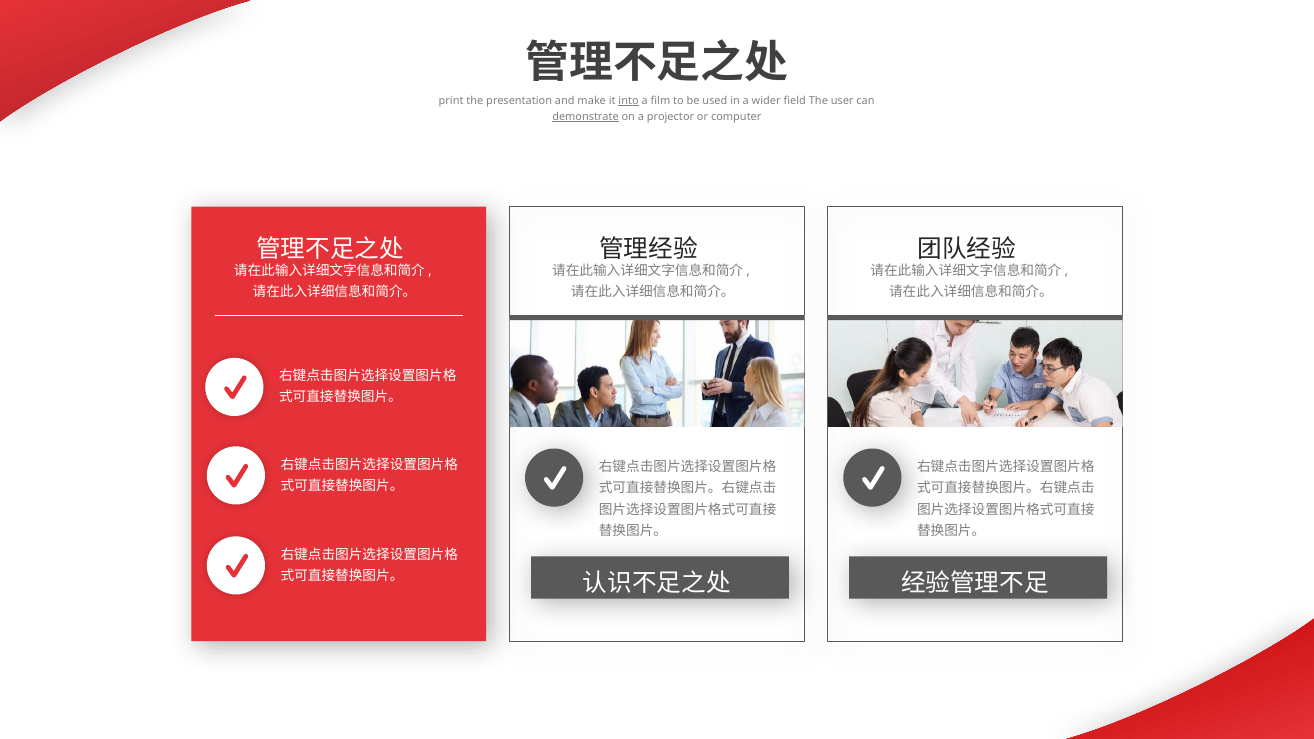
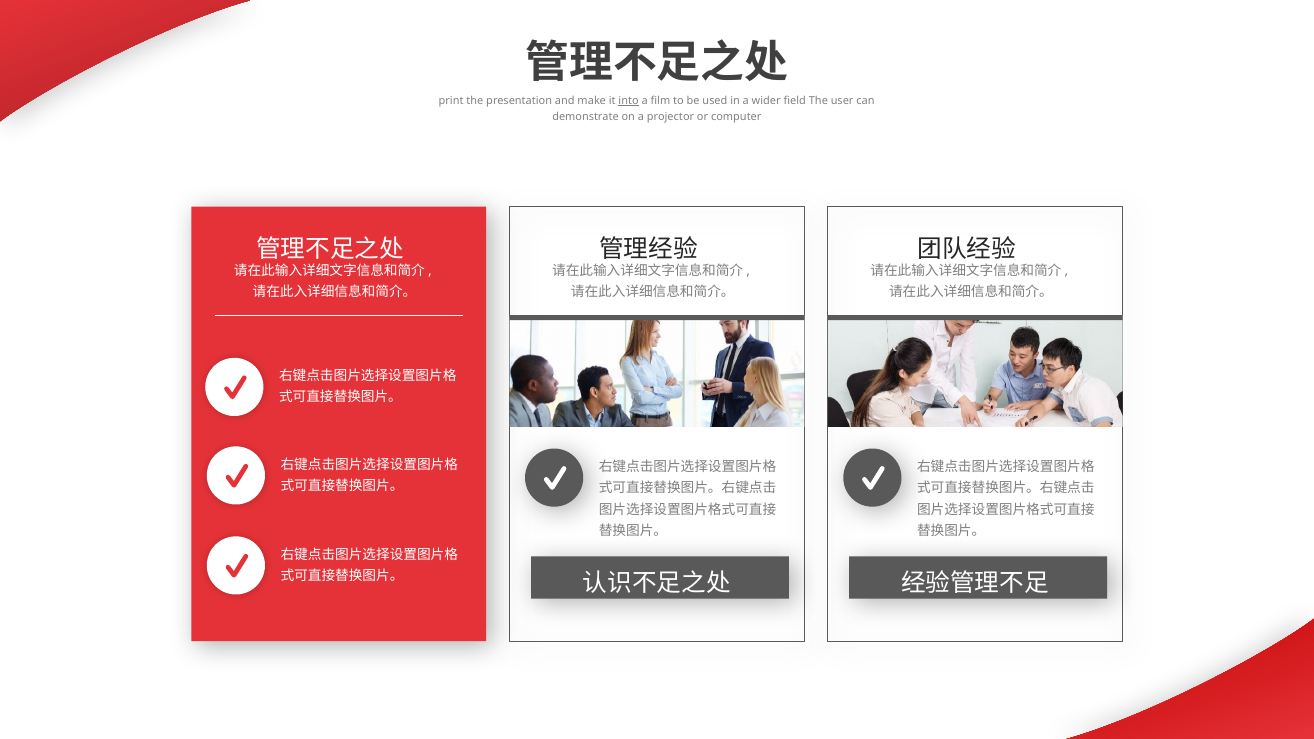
demonstrate underline: present -> none
